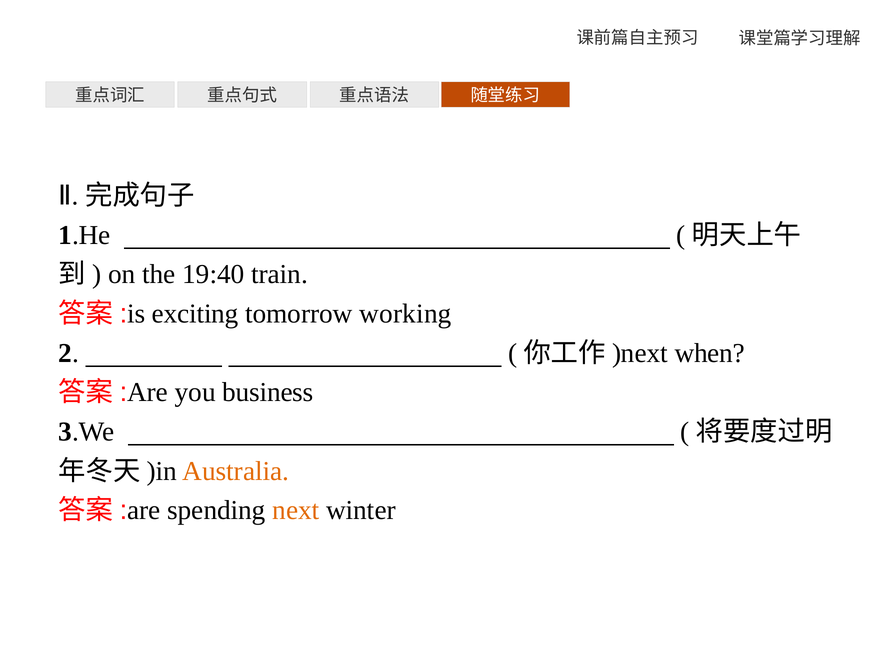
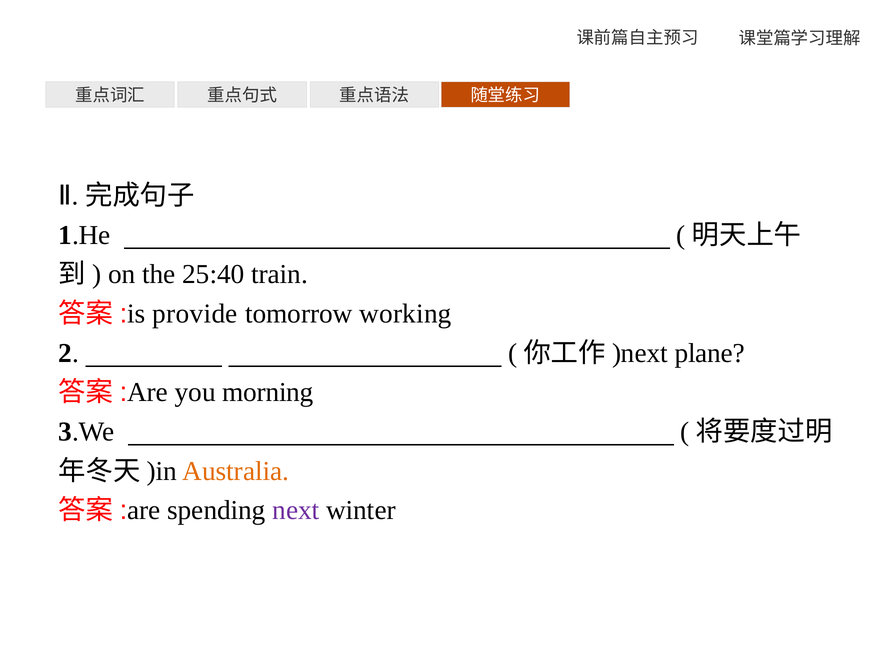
19:40: 19:40 -> 25:40
exciting: exciting -> provide
when: when -> plane
business: business -> morning
next colour: orange -> purple
